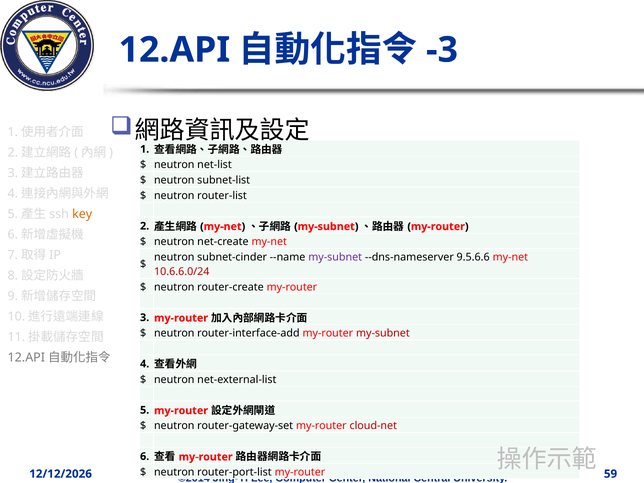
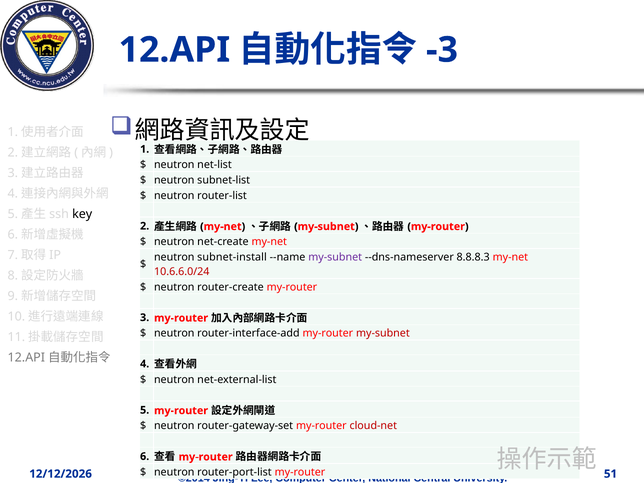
key colour: orange -> black
subnet-cinder: subnet-cinder -> subnet-install
9.5.6.6: 9.5.6.6 -> 8.8.8.3
59: 59 -> 51
